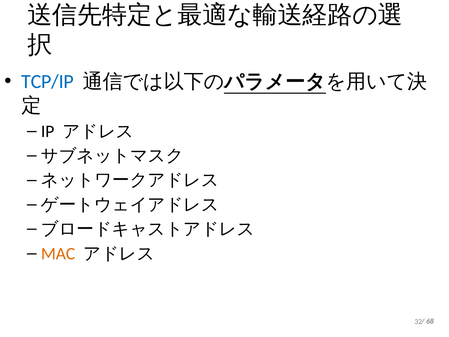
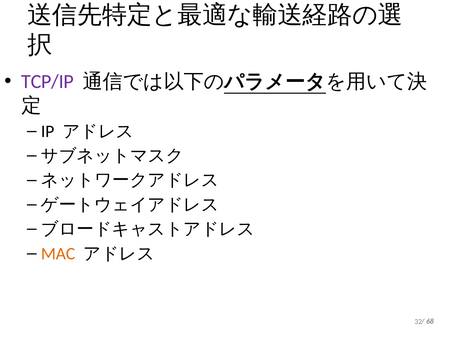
TCP/IP colour: blue -> purple
